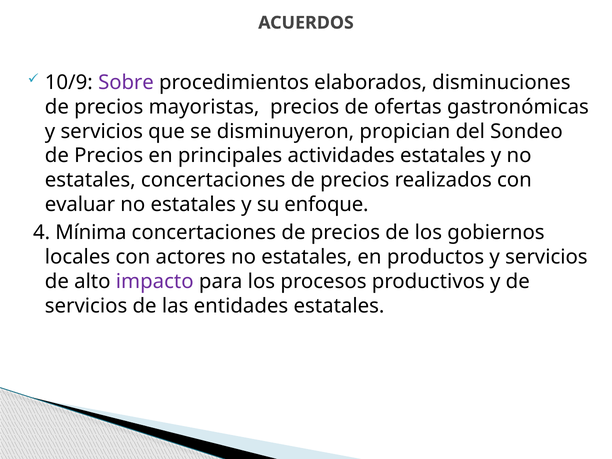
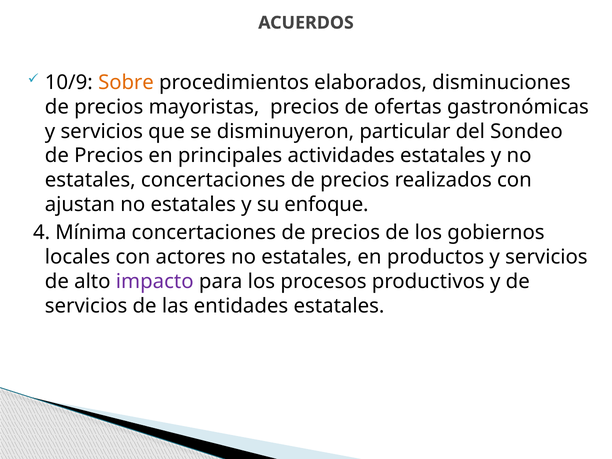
Sobre colour: purple -> orange
propician: propician -> particular
evaluar: evaluar -> ajustan
